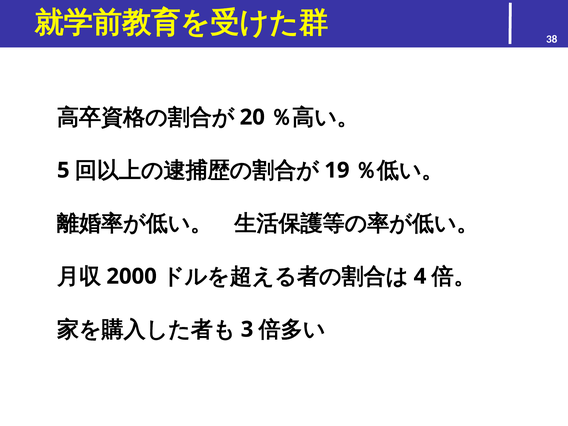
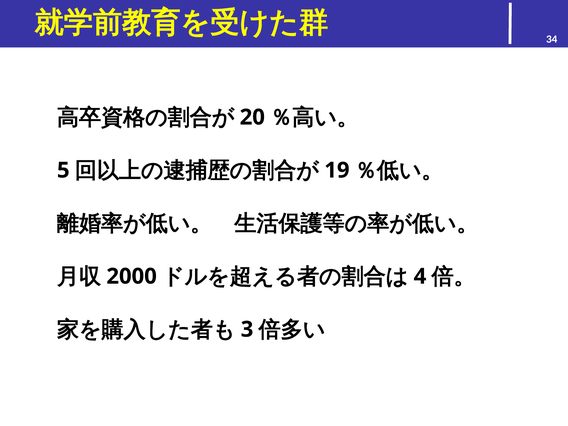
38: 38 -> 34
